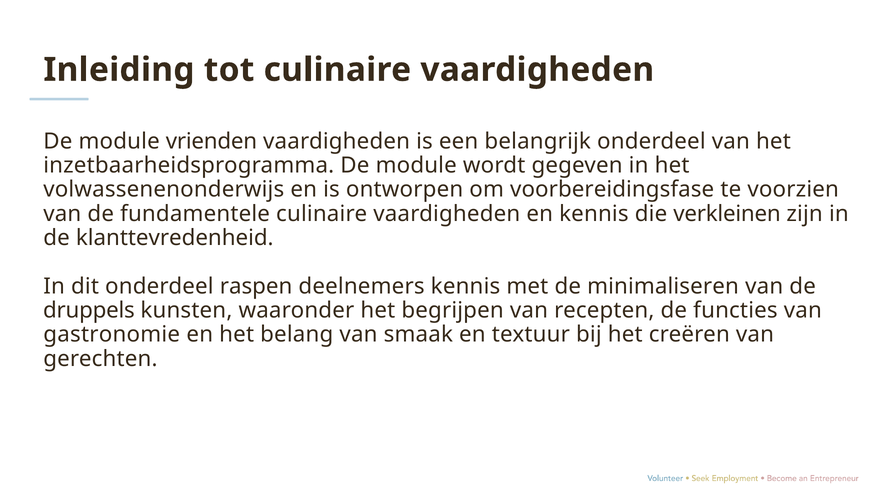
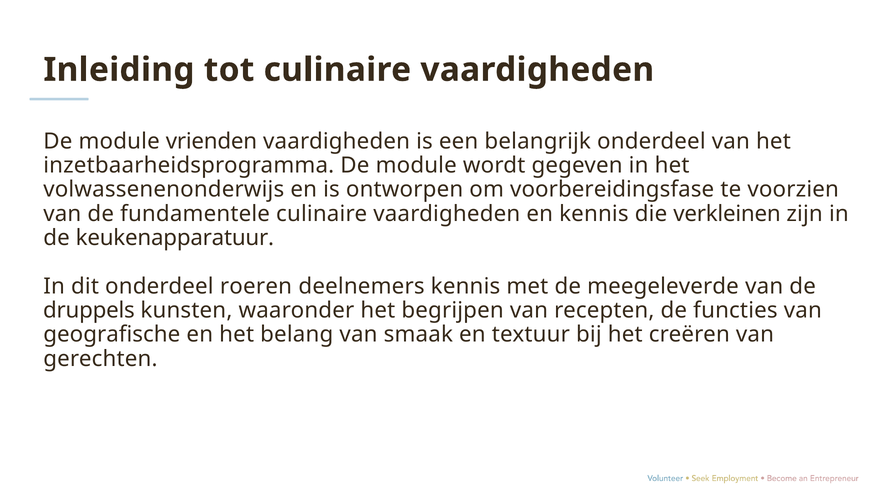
klanttevredenheid: klanttevredenheid -> keukenapparatuur
raspen: raspen -> roeren
minimaliseren: minimaliseren -> meegeleverde
gastronomie: gastronomie -> geografische
